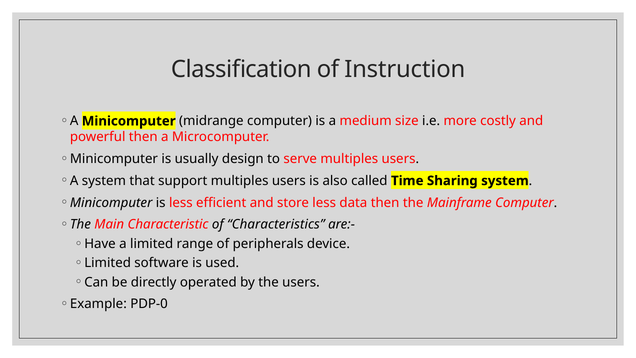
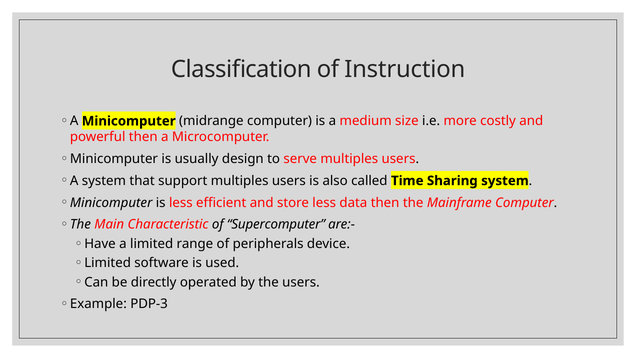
Characteristics: Characteristics -> Supercomputer
PDP-0: PDP-0 -> PDP-3
